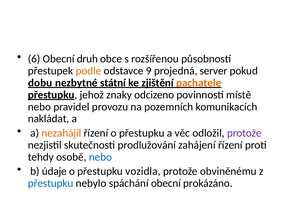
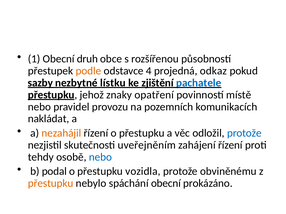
6: 6 -> 1
9: 9 -> 4
server: server -> odkaz
dobu: dobu -> sazby
státní: státní -> lístku
pachatele colour: orange -> blue
odcizeno: odcizeno -> opatření
protože at (244, 133) colour: purple -> blue
prodlužování: prodlužování -> uveřejněním
údaje: údaje -> podal
přestupku at (51, 184) colour: blue -> orange
